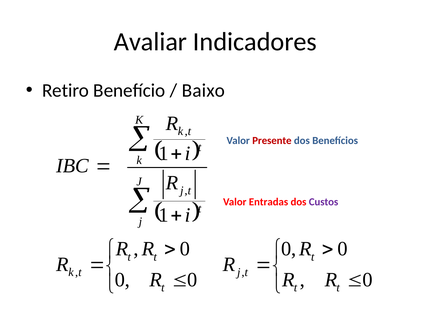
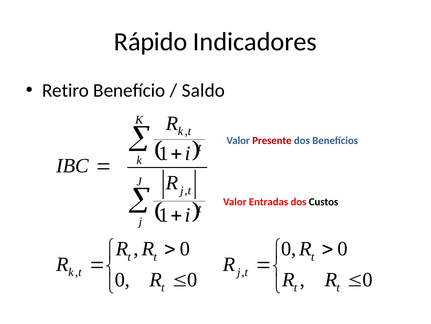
Avaliar: Avaliar -> Rápido
Baixo: Baixo -> Saldo
Custos colour: purple -> black
